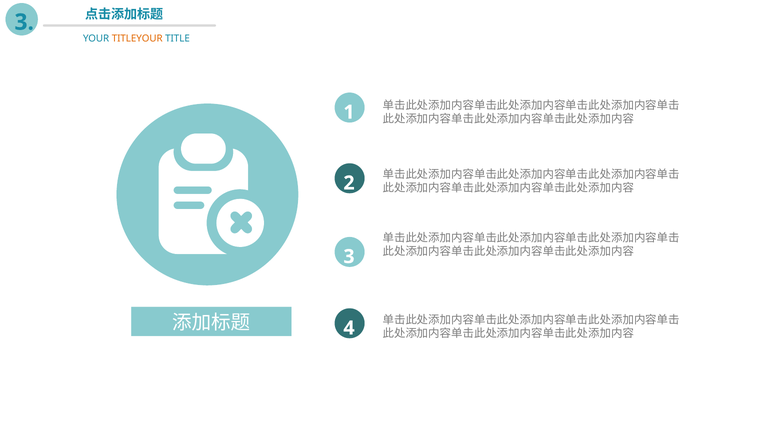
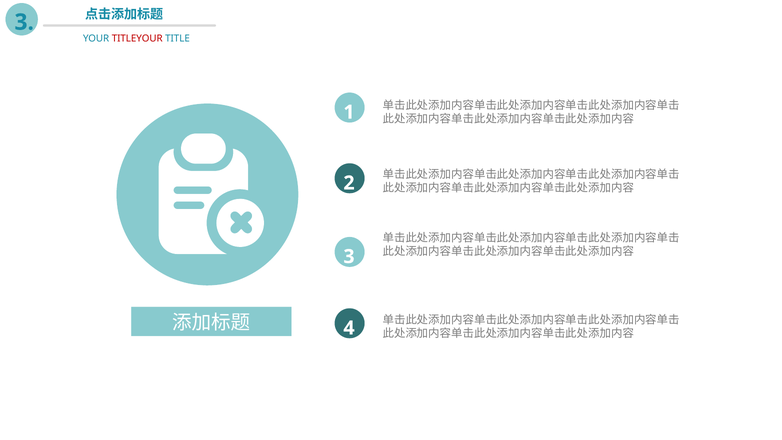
TITLEYOUR colour: orange -> red
